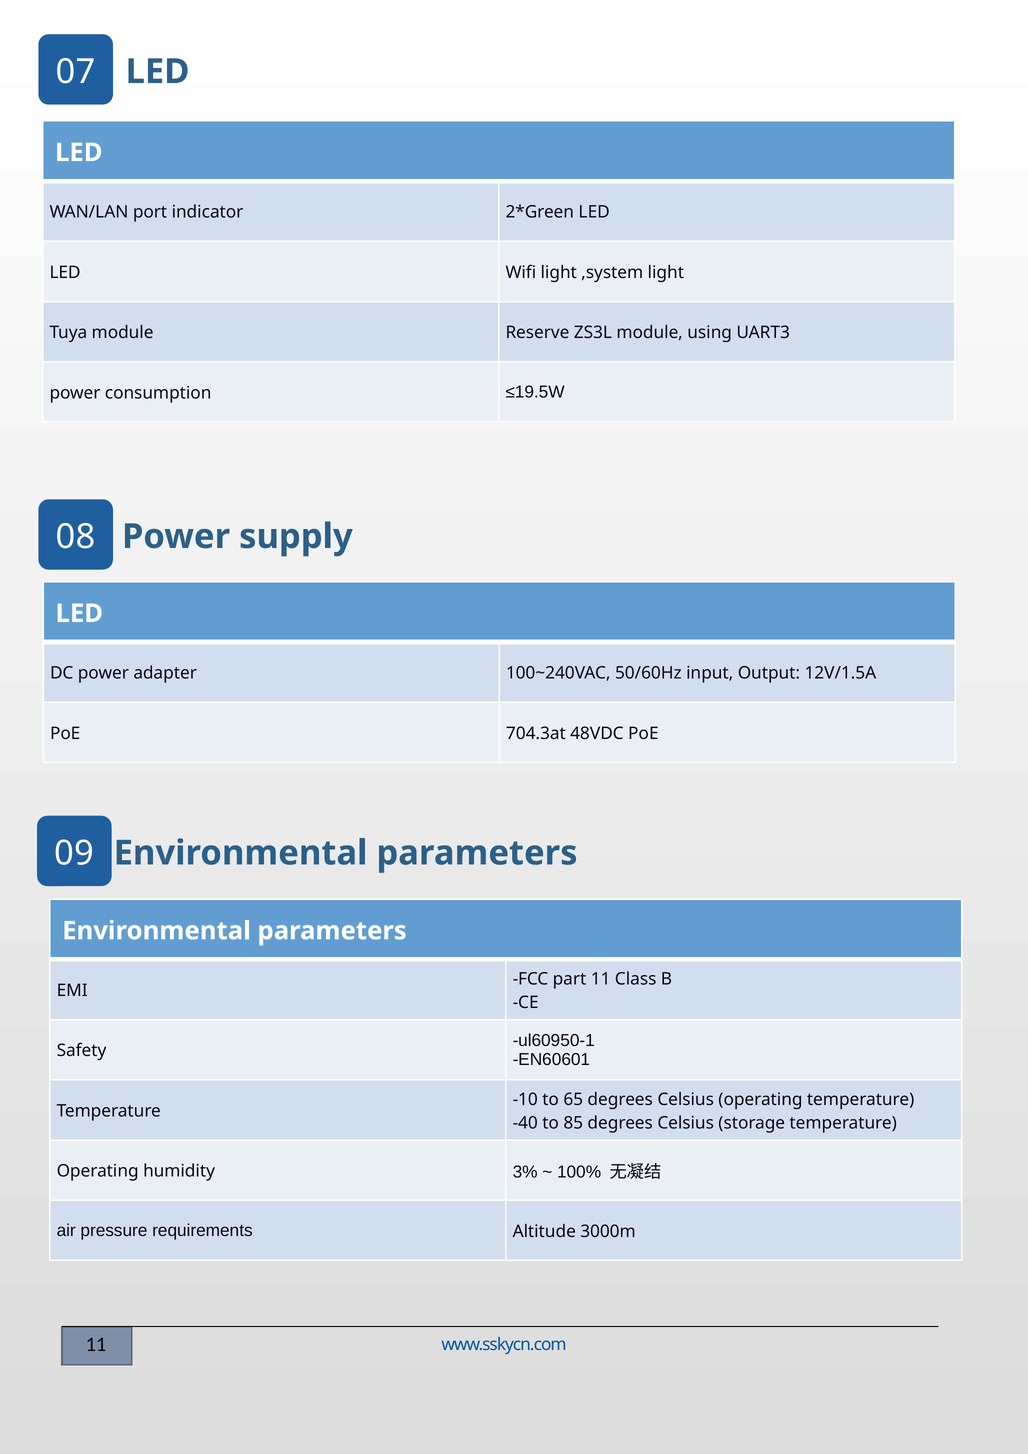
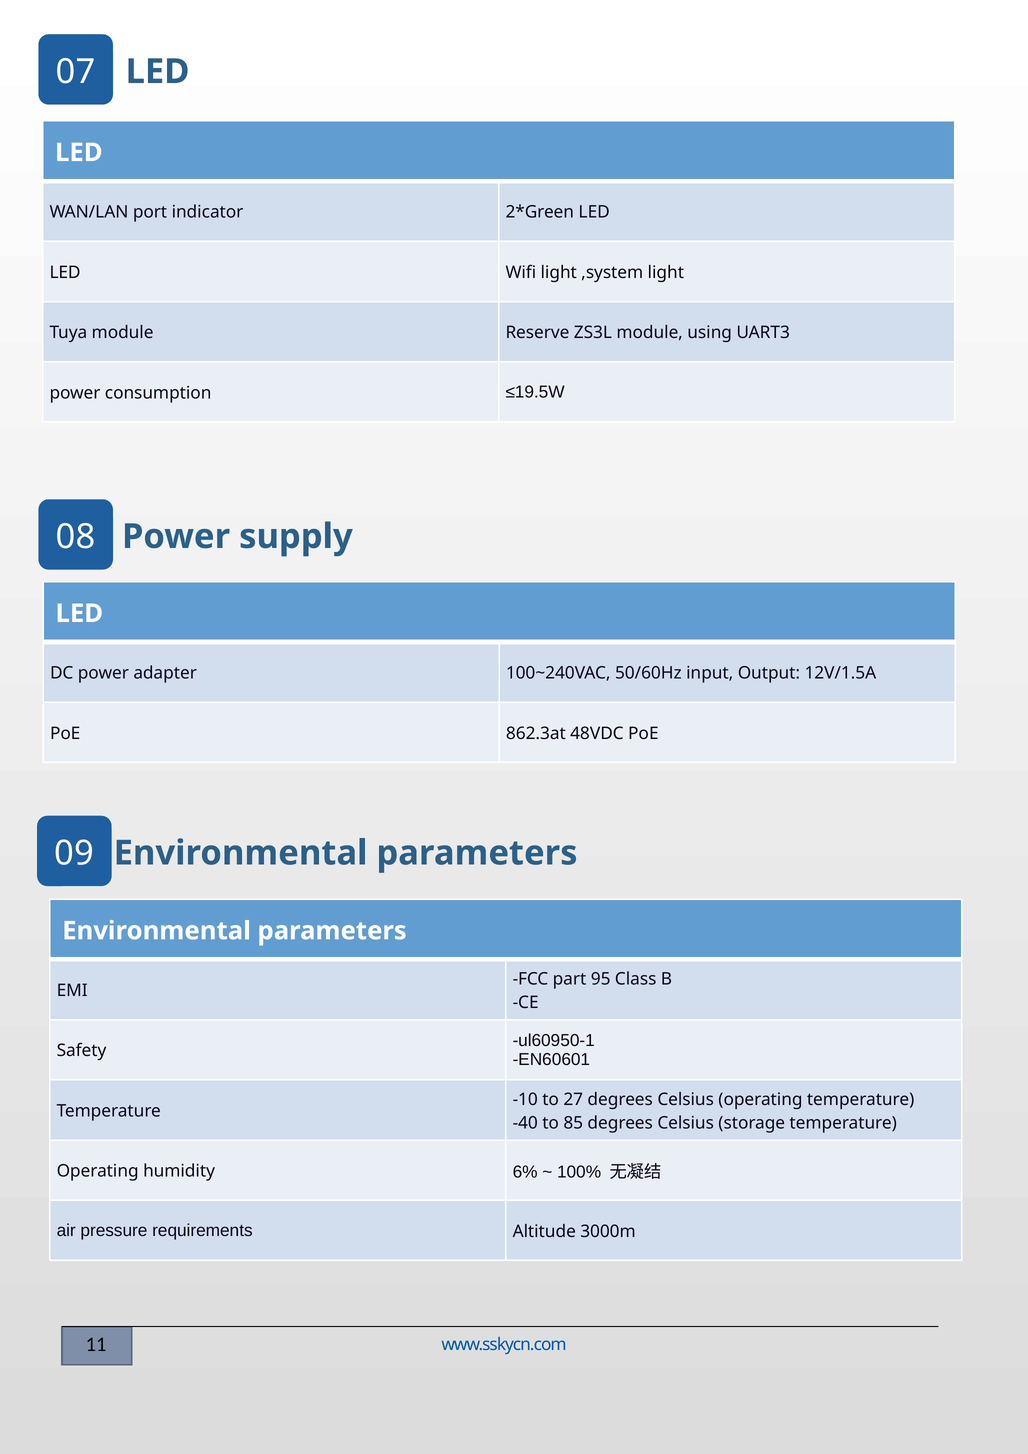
704.3at: 704.3at -> 862.3at
part 11: 11 -> 95
65: 65 -> 27
3%: 3% -> 6%
